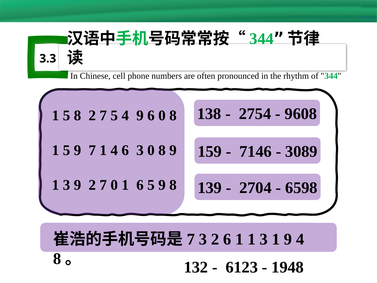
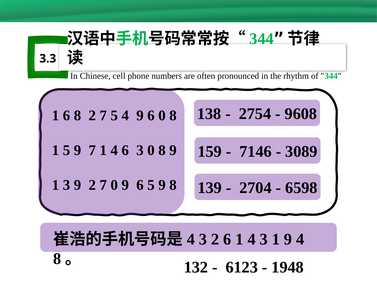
5 at (67, 116): 5 -> 6
0 1: 1 -> 9
7 at (191, 239): 7 -> 4
6 1 1: 1 -> 4
